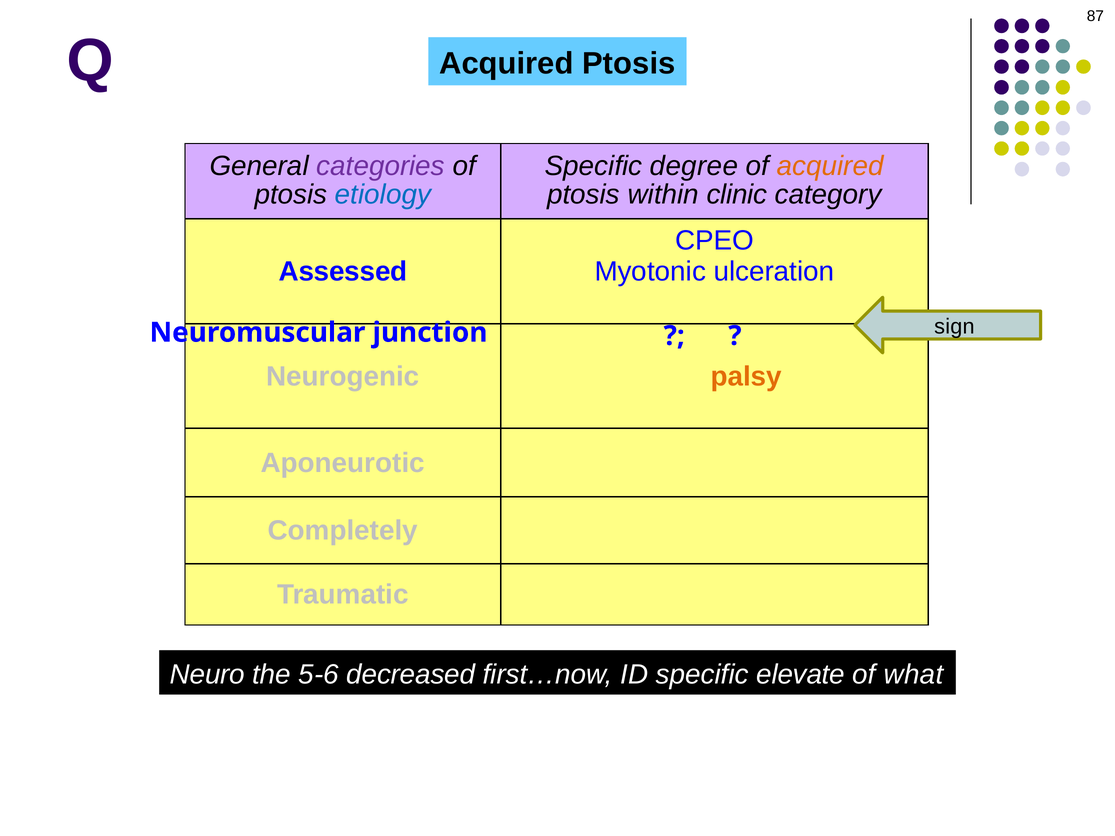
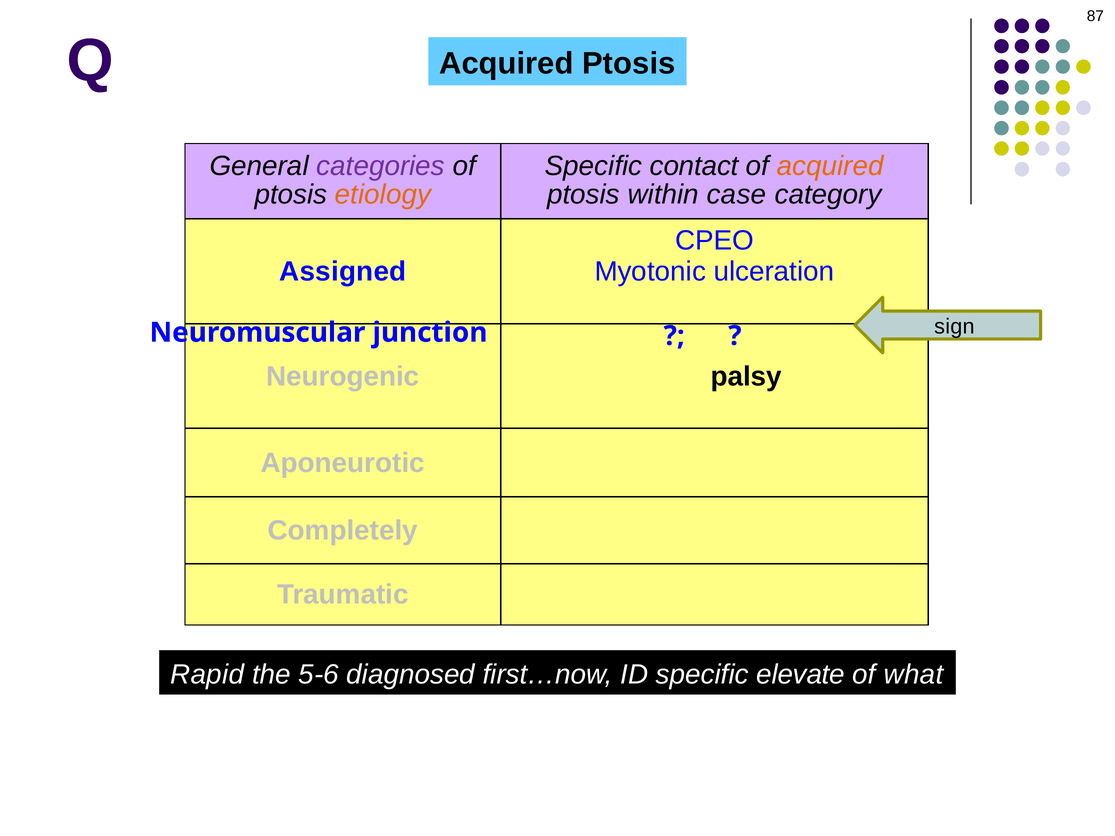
degree: degree -> contact
etiology colour: blue -> orange
clinic: clinic -> case
Assessed: Assessed -> Assigned
palsy colour: orange -> black
Neuro: Neuro -> Rapid
decreased: decreased -> diagnosed
